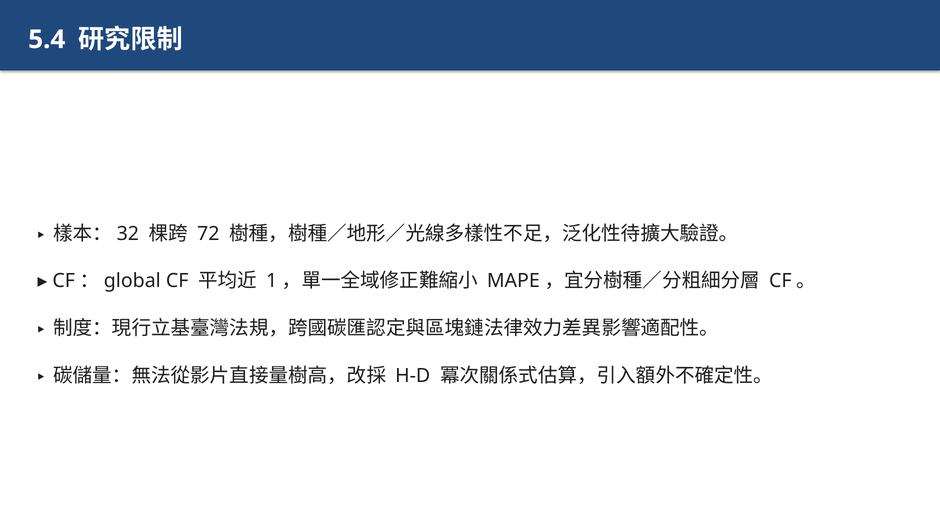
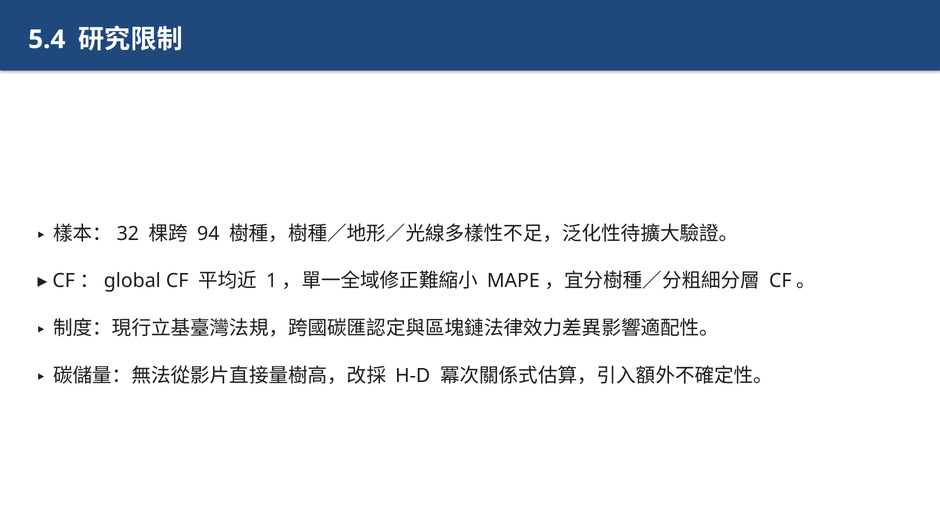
72: 72 -> 94
